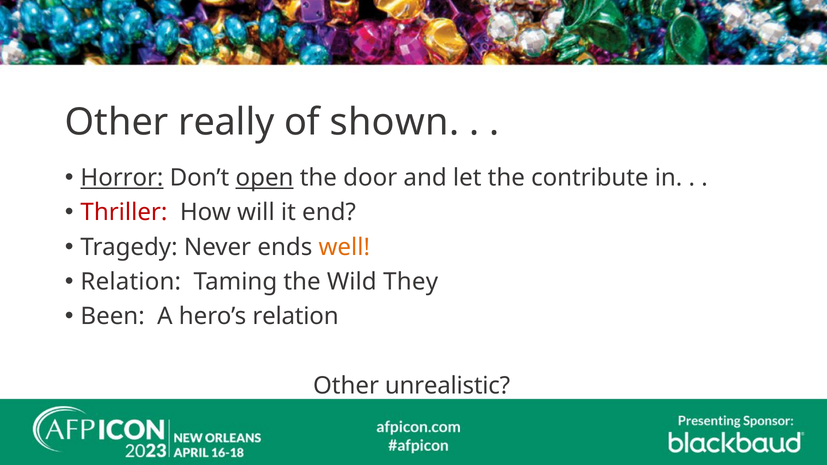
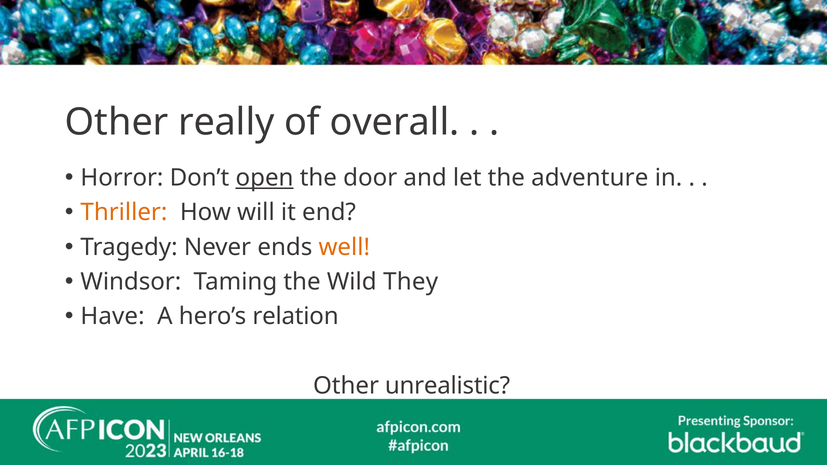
shown: shown -> overall
Horror underline: present -> none
contribute: contribute -> adventure
Thriller colour: red -> orange
Relation at (131, 282): Relation -> Windsor
Been: Been -> Have
